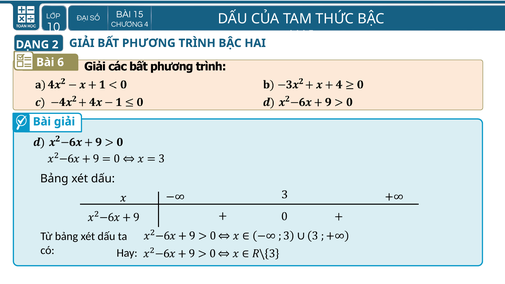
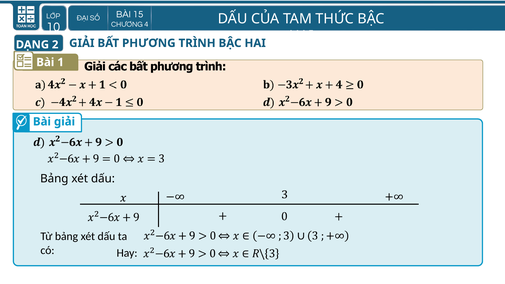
6: 6 -> 1
